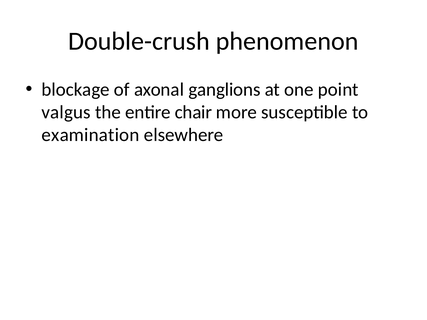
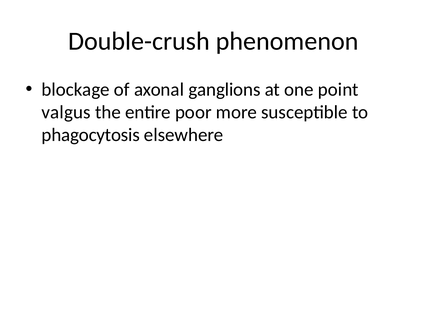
chair: chair -> poor
examination: examination -> phagocytosis
